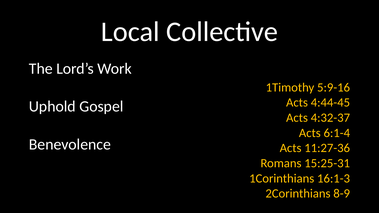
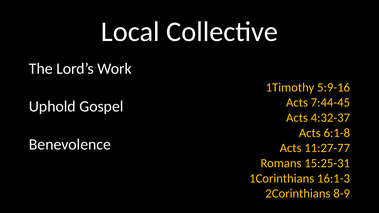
4:44-45: 4:44-45 -> 7:44-45
6:1-4: 6:1-4 -> 6:1-8
11:27-36: 11:27-36 -> 11:27-77
